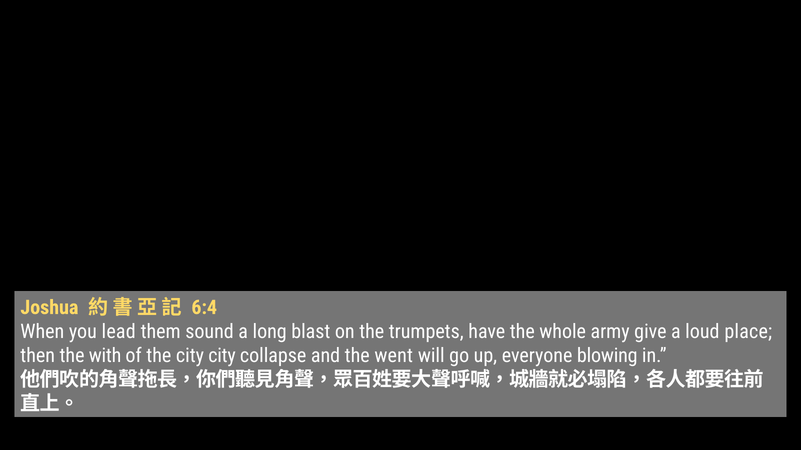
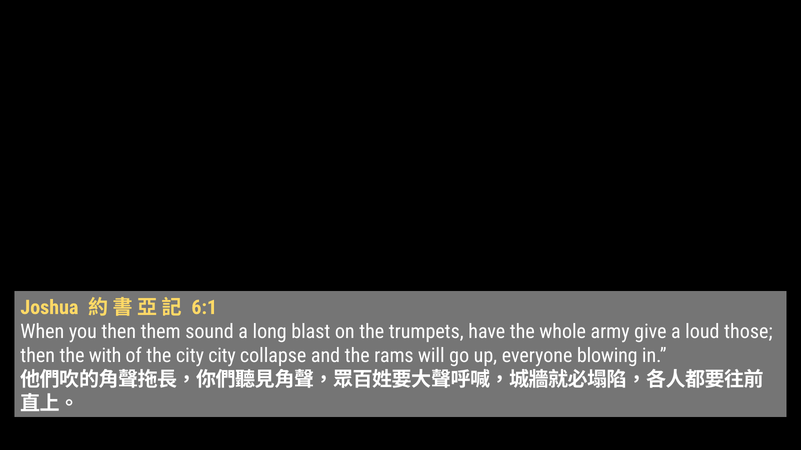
6:4: 6:4 -> 6:1
you lead: lead -> then
place: place -> those
went: went -> rams
